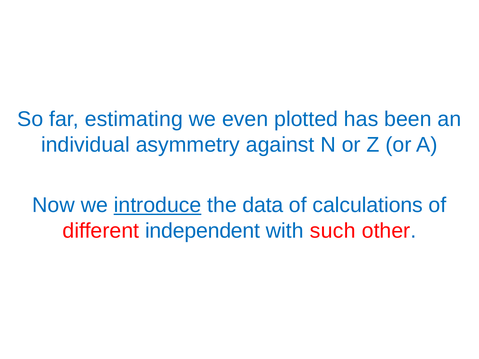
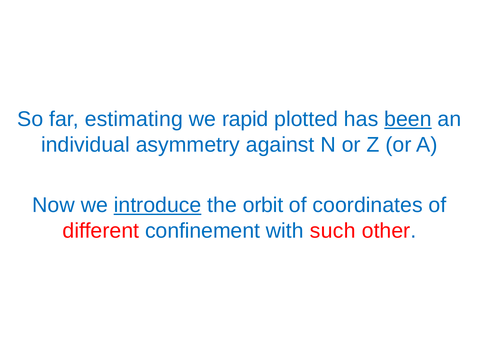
even: even -> rapid
been underline: none -> present
data: data -> orbit
calculations: calculations -> coordinates
independent: independent -> confinement
